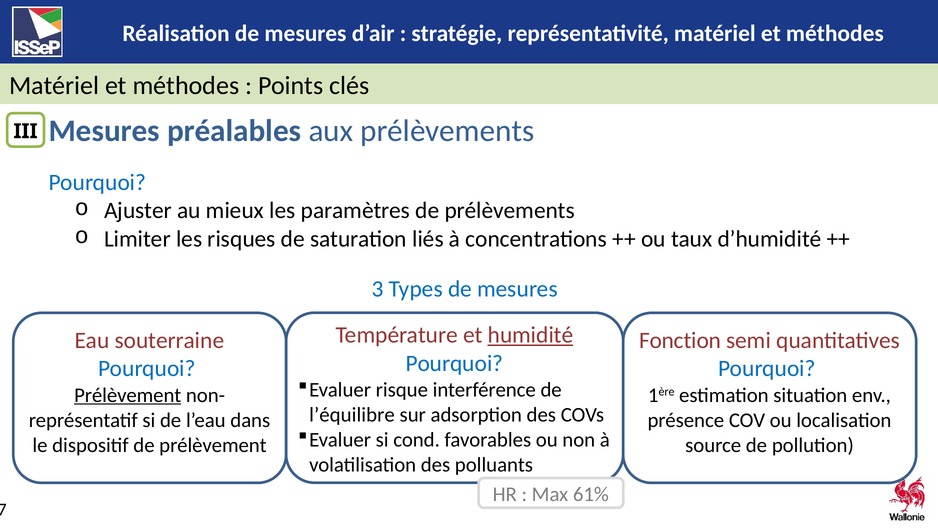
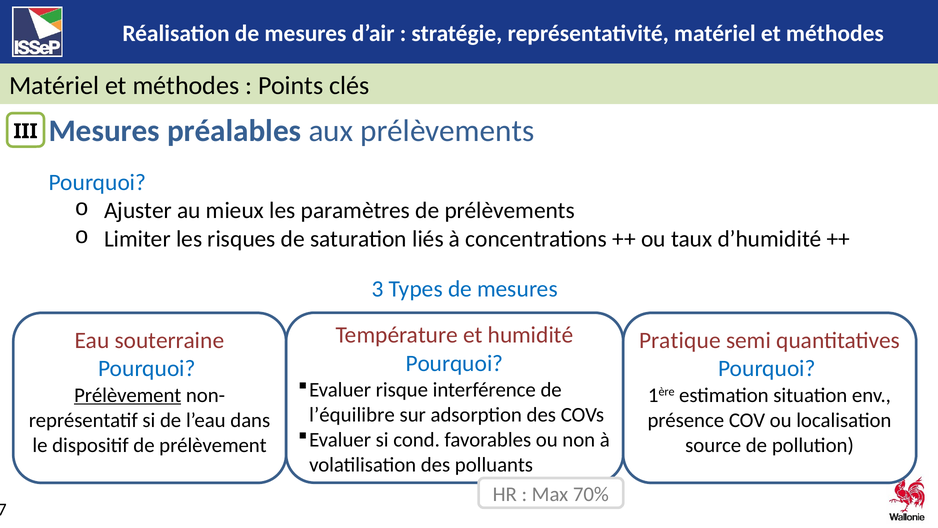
humidité underline: present -> none
Fonction: Fonction -> Pratique
61%: 61% -> 70%
